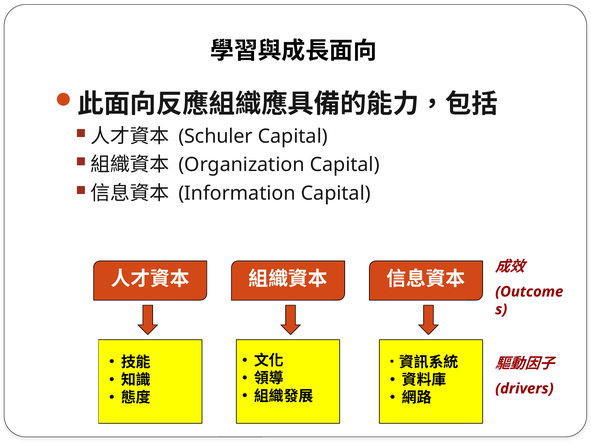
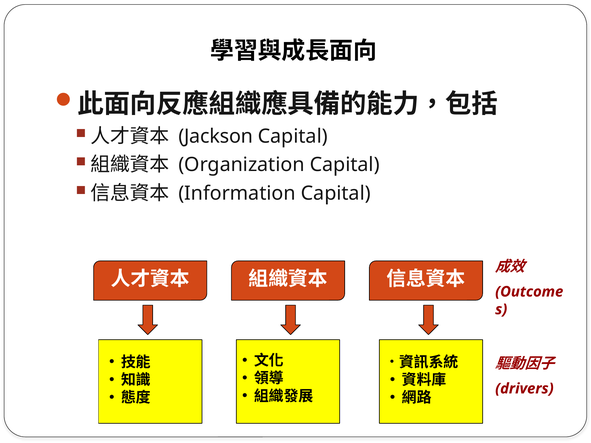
Schuler: Schuler -> Jackson
